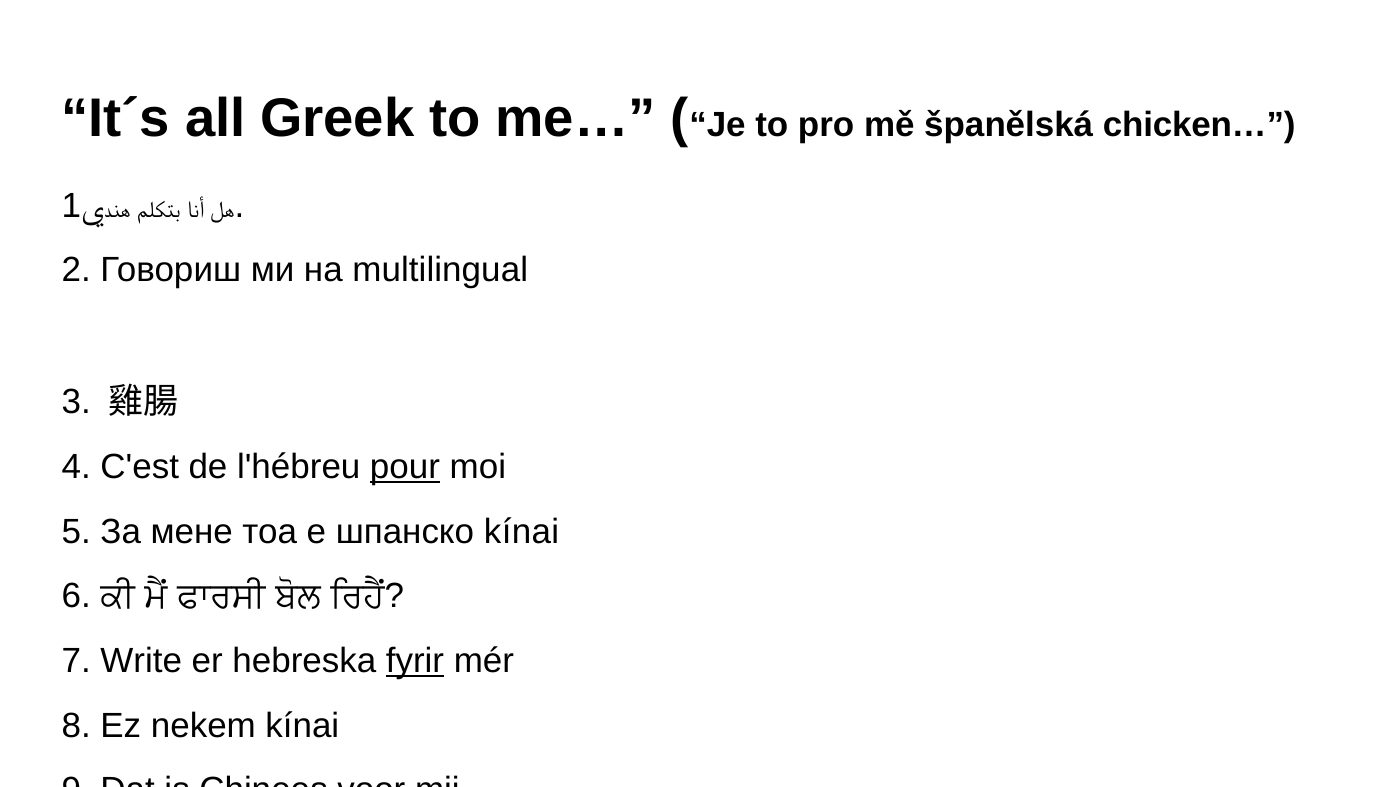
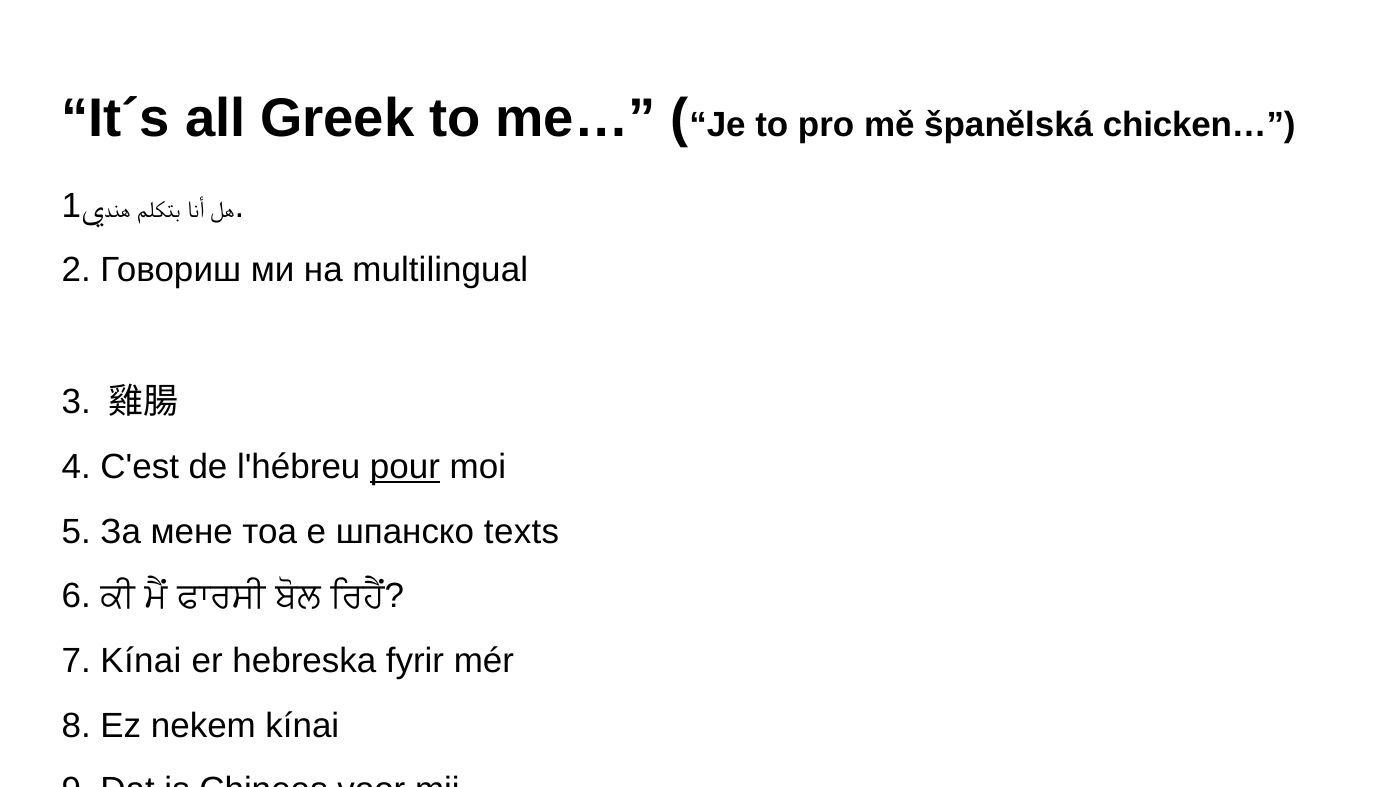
шпанско kínai: kínai -> texts
7 Write: Write -> Kínai
fyrir underline: present -> none
